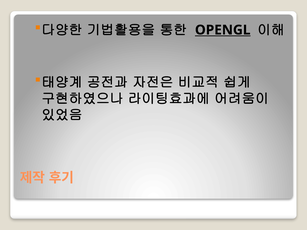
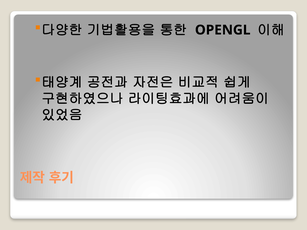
OPENGL underline: present -> none
